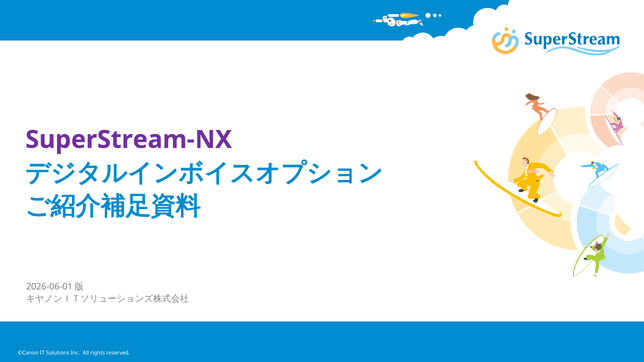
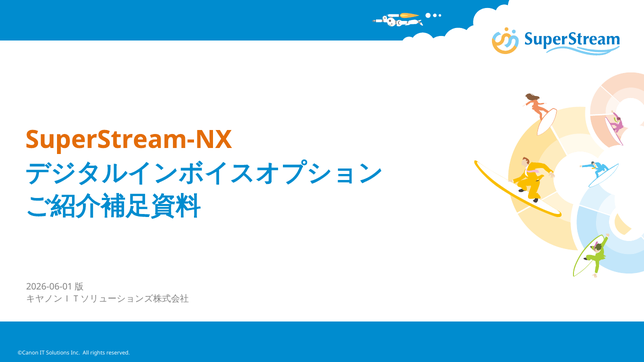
SuperStream-NX colour: purple -> orange
